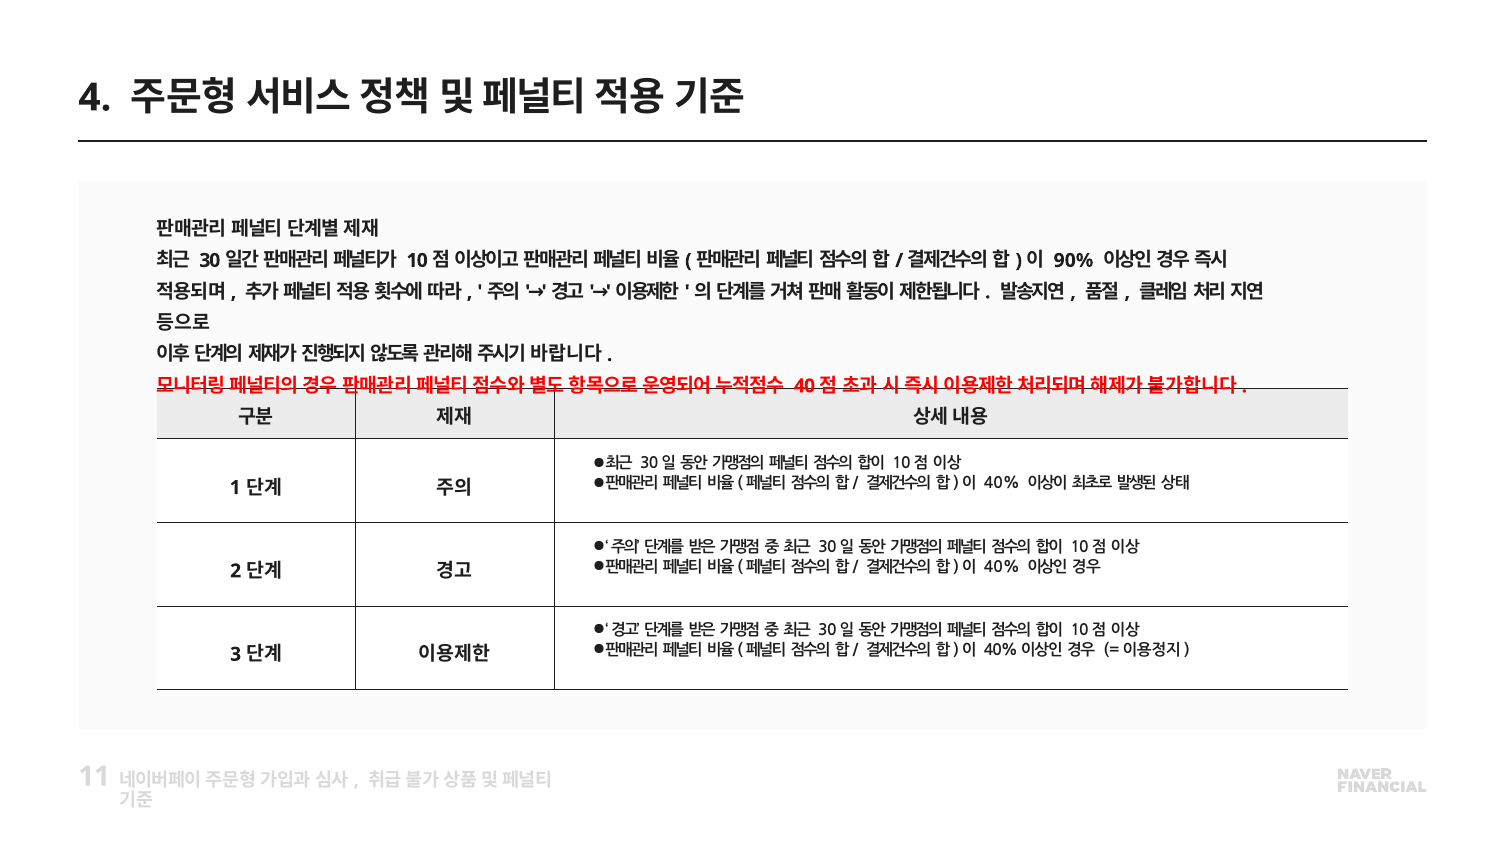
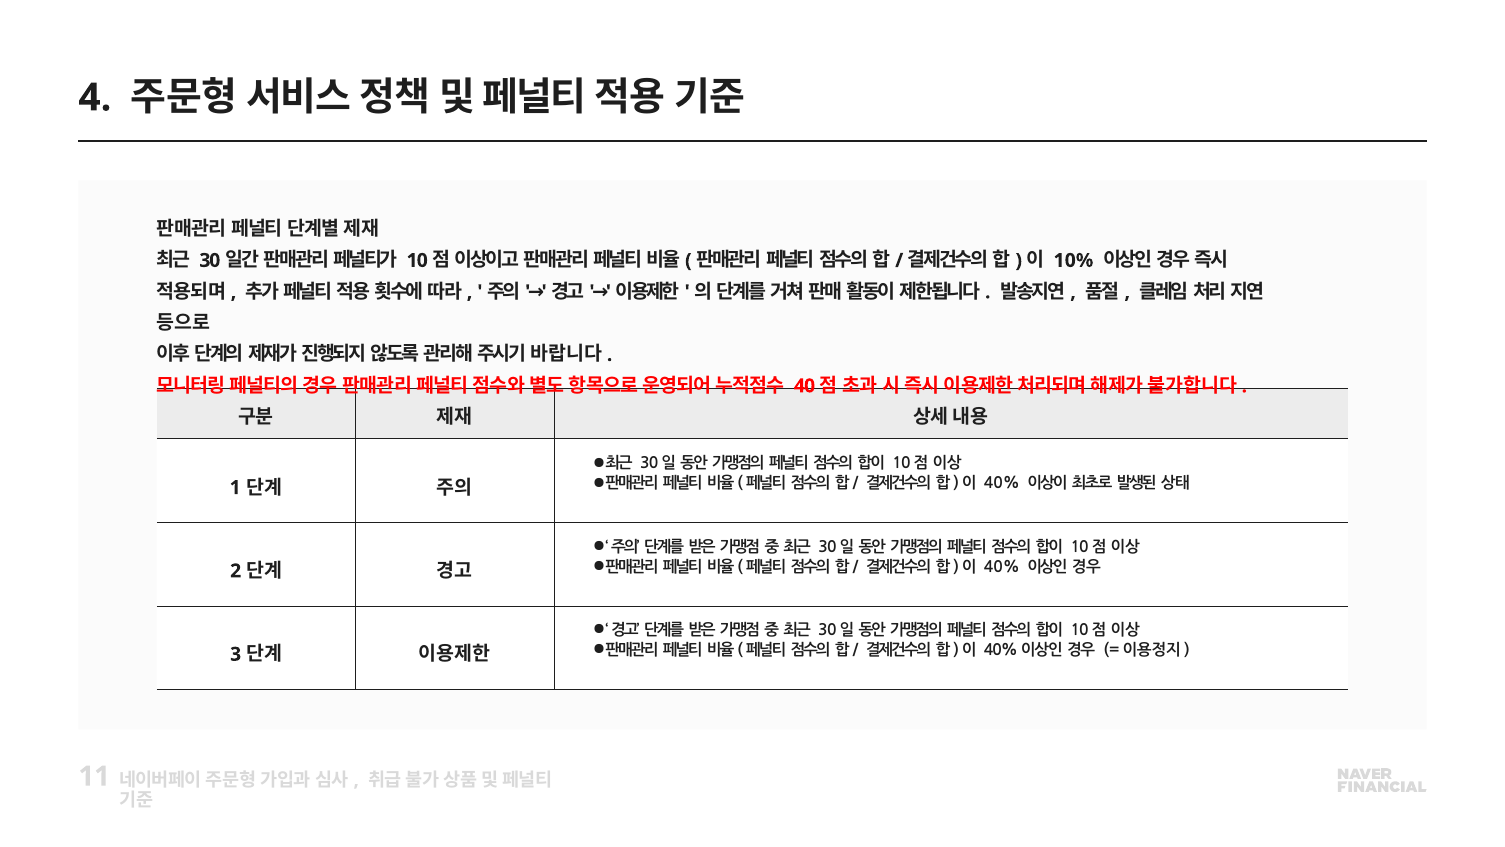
90%: 90% -> 10%
